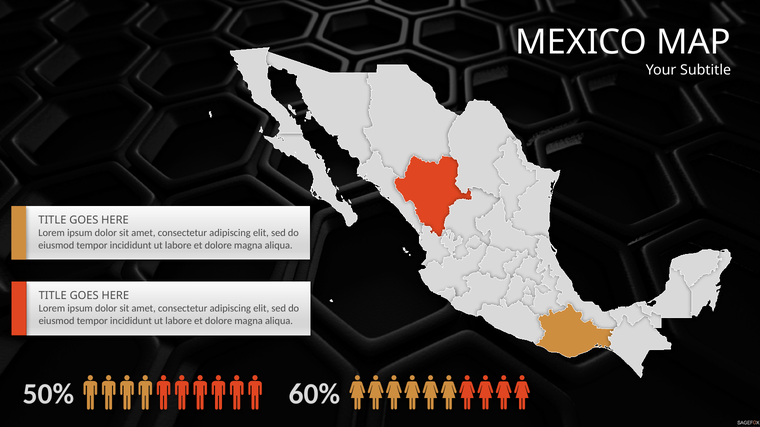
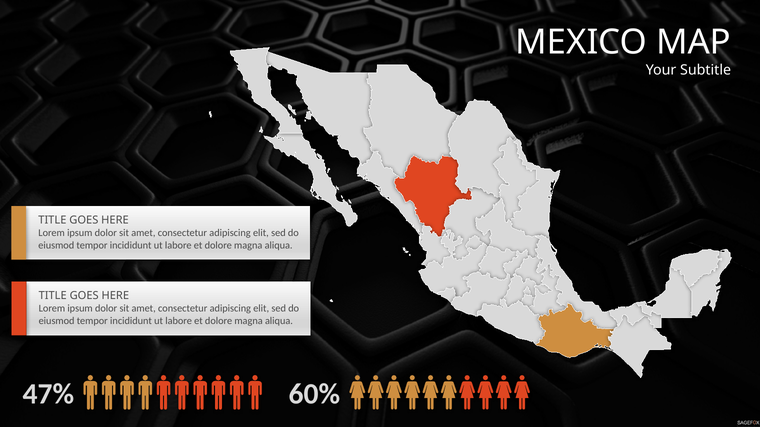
50%: 50% -> 47%
